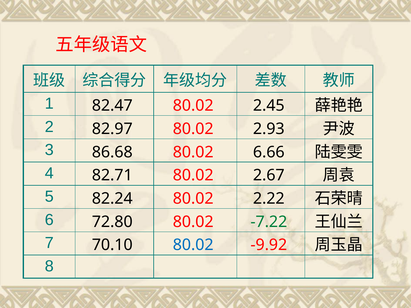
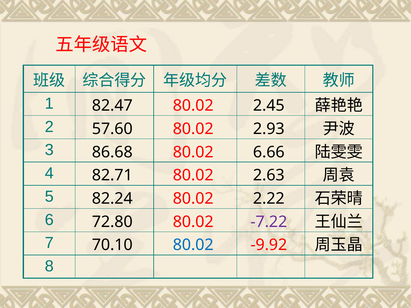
82.97: 82.97 -> 57.60
2.67: 2.67 -> 2.63
-7.22 colour: green -> purple
